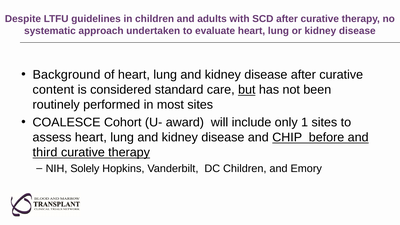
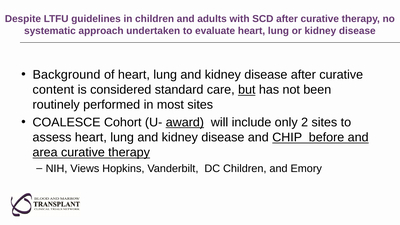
award underline: none -> present
1: 1 -> 2
third: third -> area
Solely: Solely -> Views
